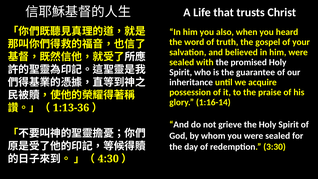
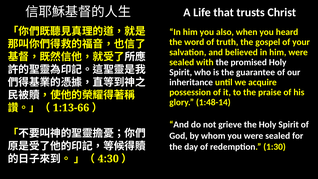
1:16-14: 1:16-14 -> 1:48-14
1:13-36: 1:13-36 -> 1:13-66
3:30: 3:30 -> 1:30
